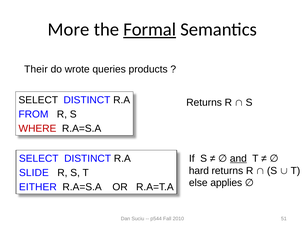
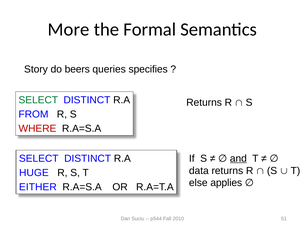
Formal underline: present -> none
Their: Their -> Story
wrote: wrote -> beers
products: products -> specifies
SELECT at (38, 100) colour: black -> green
hard: hard -> data
SLIDE: SLIDE -> HUGE
